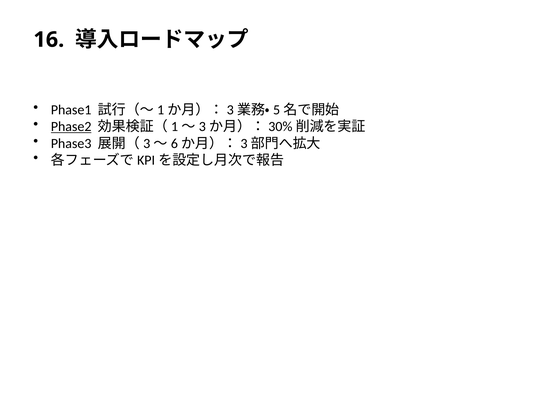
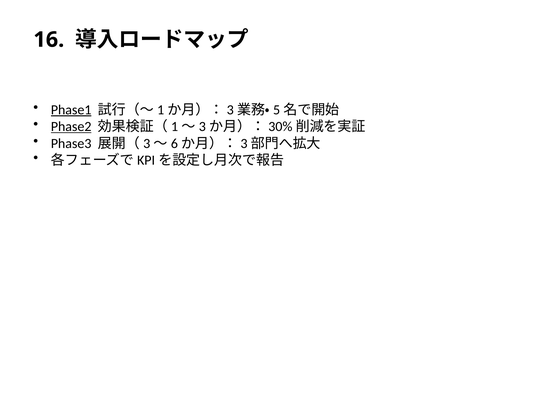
Phase1 underline: none -> present
